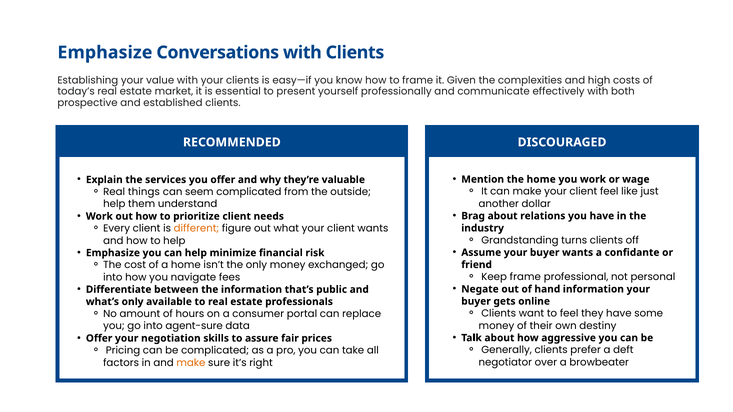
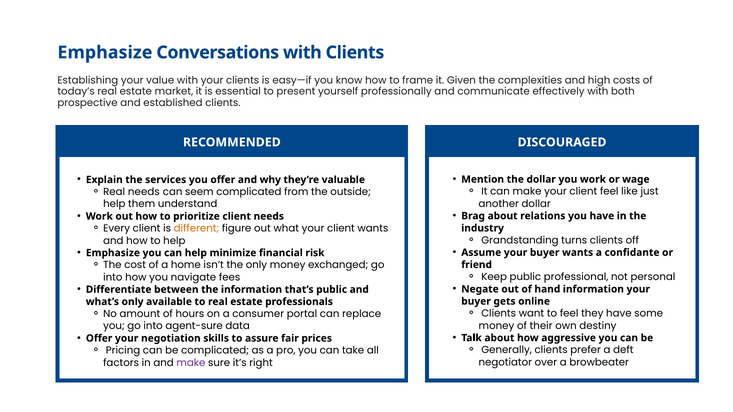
the home: home -> dollar
Real things: things -> needs
Keep frame: frame -> public
make at (191, 363) colour: orange -> purple
